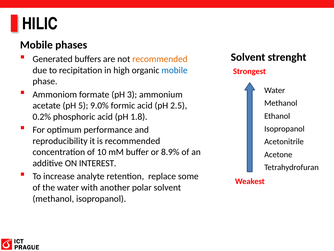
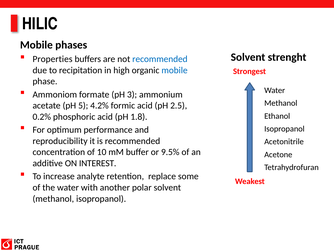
Generated: Generated -> Properties
recommended at (160, 59) colour: orange -> blue
9.0%: 9.0% -> 4.2%
8.9%: 8.9% -> 9.5%
